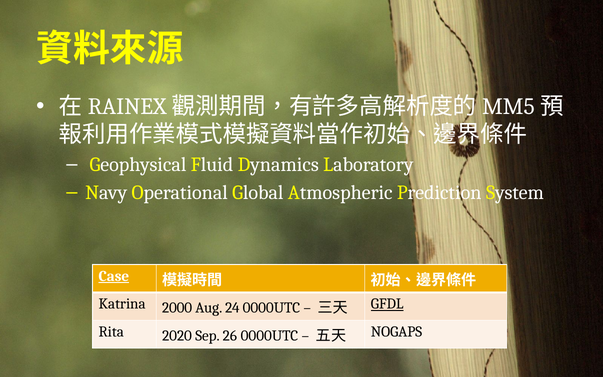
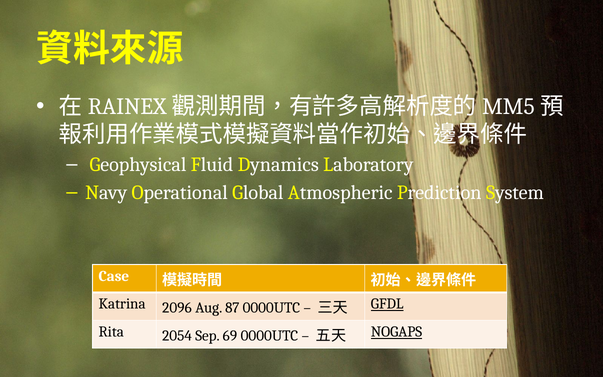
Case underline: present -> none
2000: 2000 -> 2096
24: 24 -> 87
2020: 2020 -> 2054
26: 26 -> 69
NOGAPS underline: none -> present
